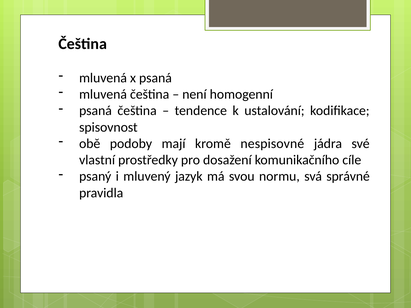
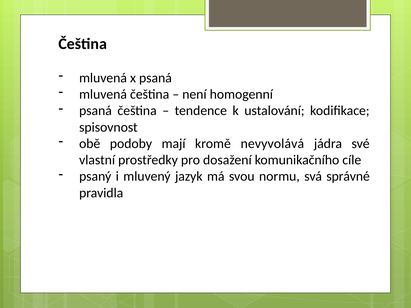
nespisovné: nespisovné -> nevyvolává
